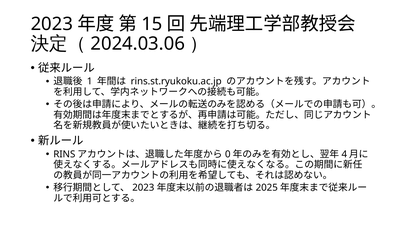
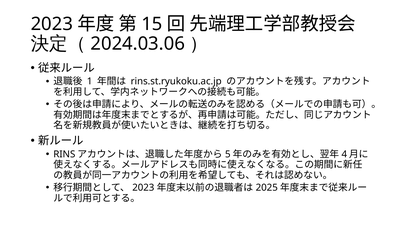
0: 0 -> 5
